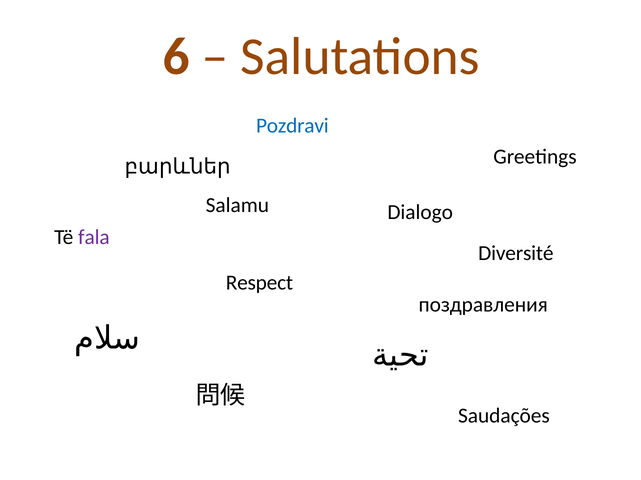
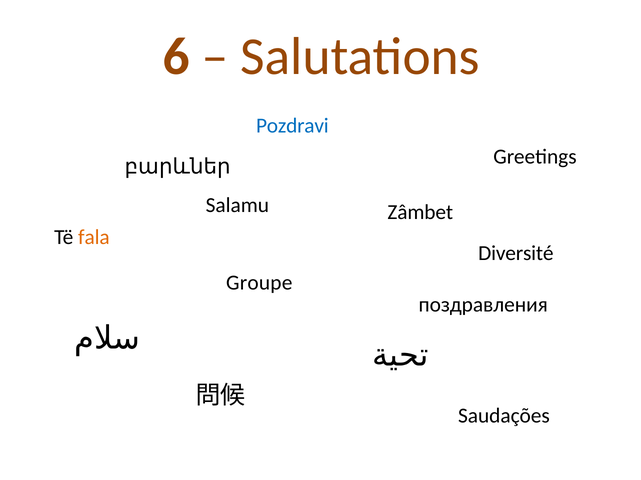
Dialogo: Dialogo -> Zâmbet
fala colour: purple -> orange
Respect: Respect -> Groupe
